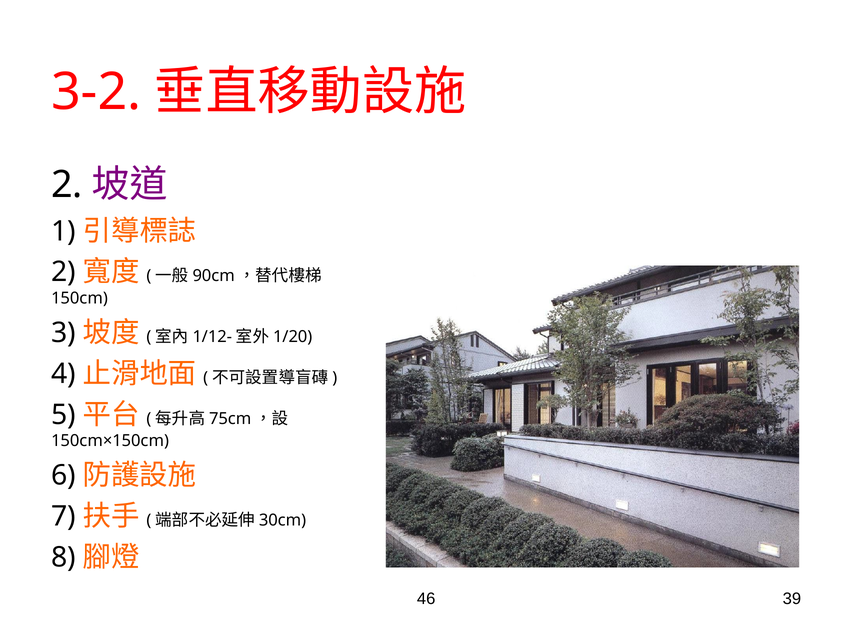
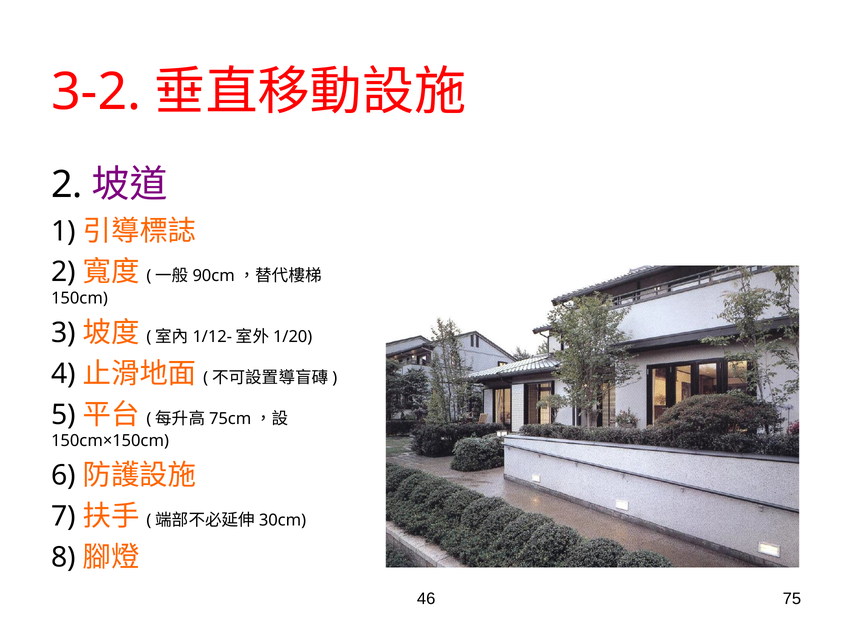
39: 39 -> 75
